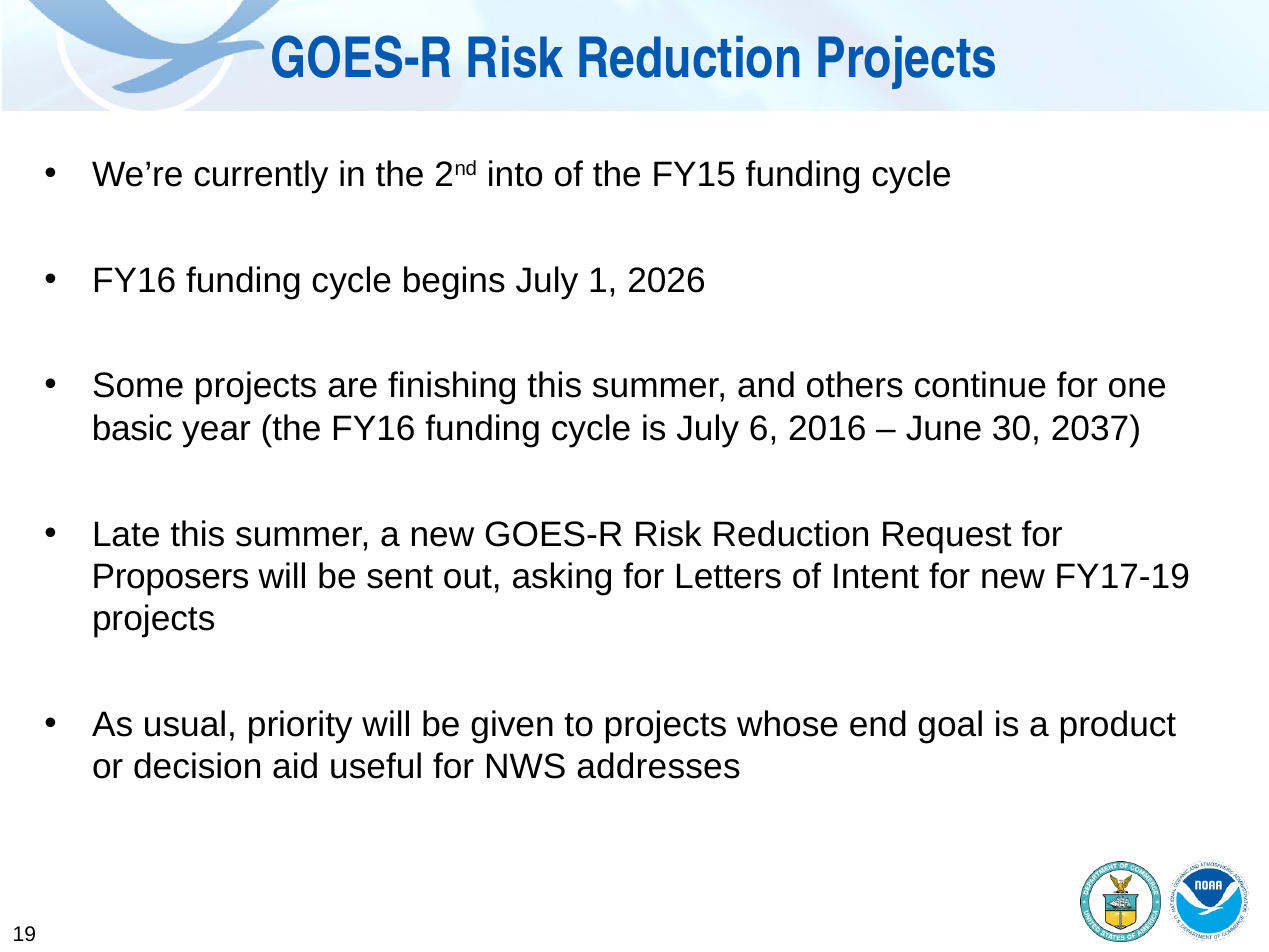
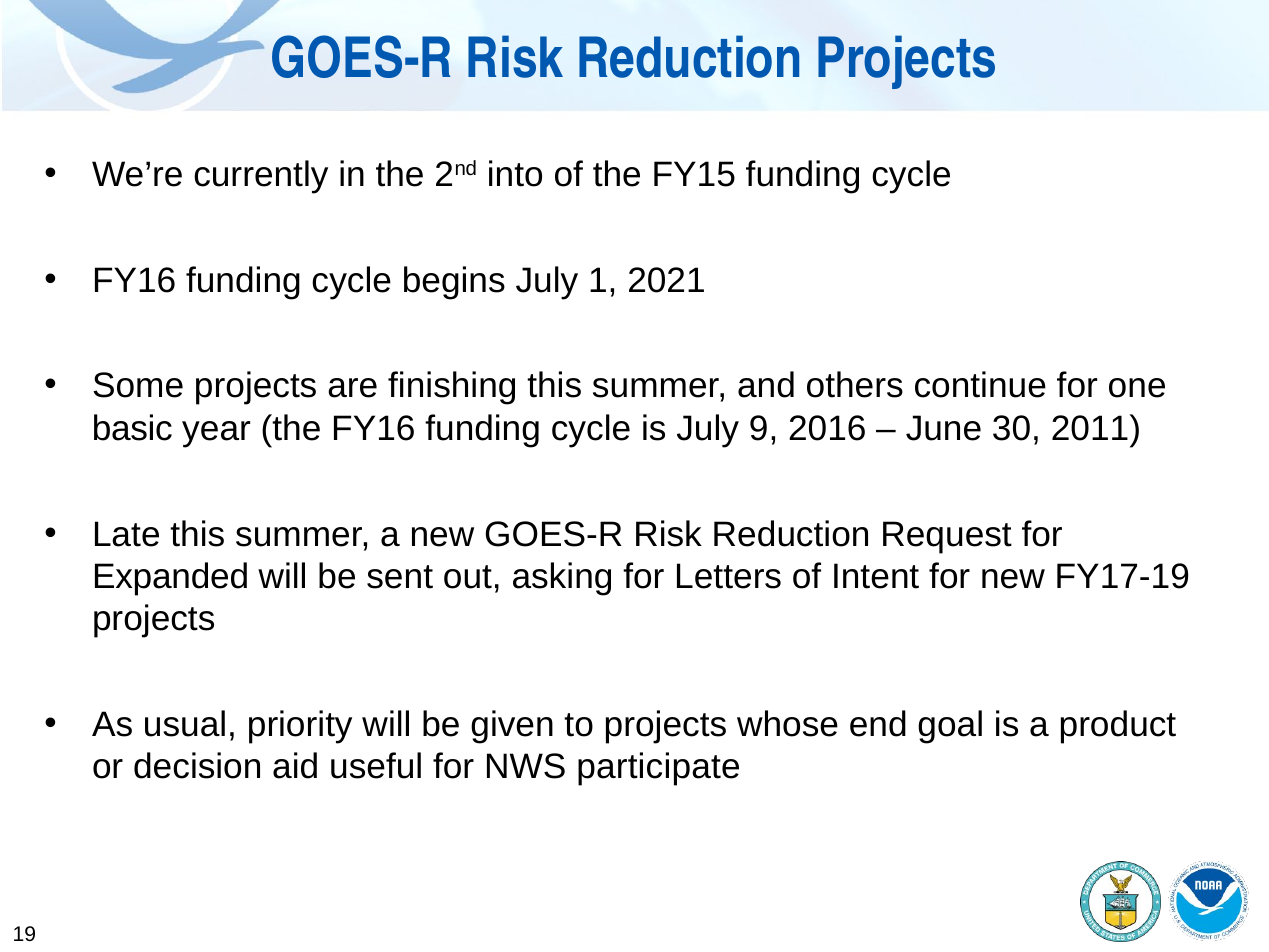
2026: 2026 -> 2021
6: 6 -> 9
2037: 2037 -> 2011
Proposers: Proposers -> Expanded
addresses: addresses -> participate
